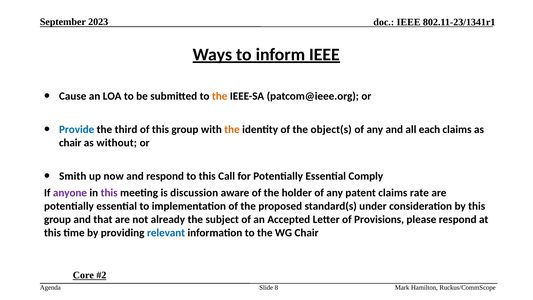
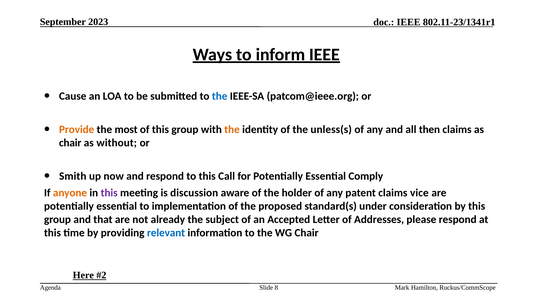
the at (220, 96) colour: orange -> blue
Provide colour: blue -> orange
third: third -> most
object(s: object(s -> unless(s
each: each -> then
anyone colour: purple -> orange
rate: rate -> vice
Provisions: Provisions -> Addresses
Core: Core -> Here
